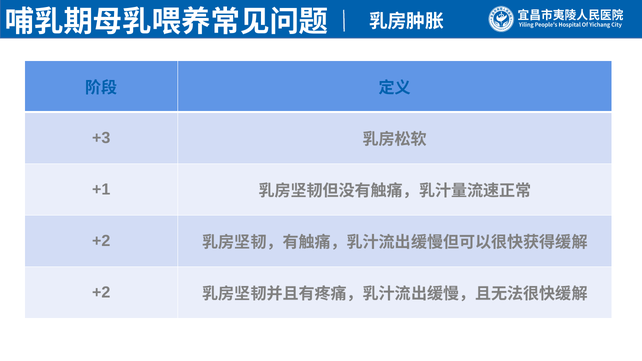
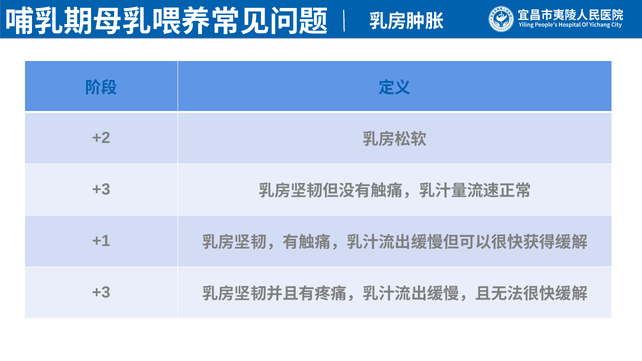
+3: +3 -> +2
+1 at (101, 190): +1 -> +3
+2 at (101, 241): +2 -> +1
+2 at (101, 293): +2 -> +3
